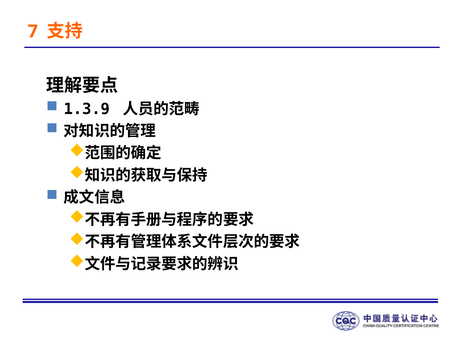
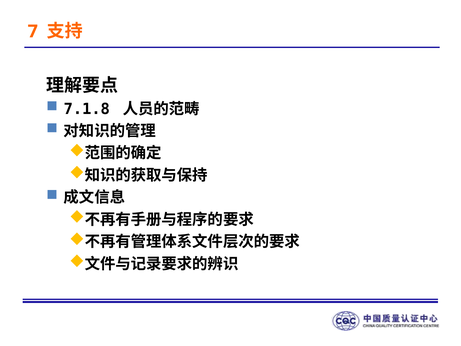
1.3.9: 1.3.9 -> 7.1.8
